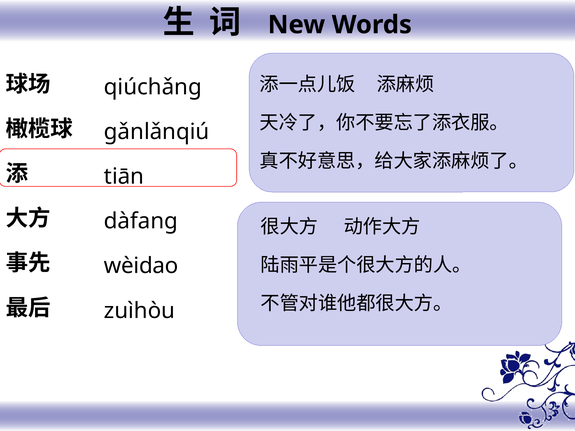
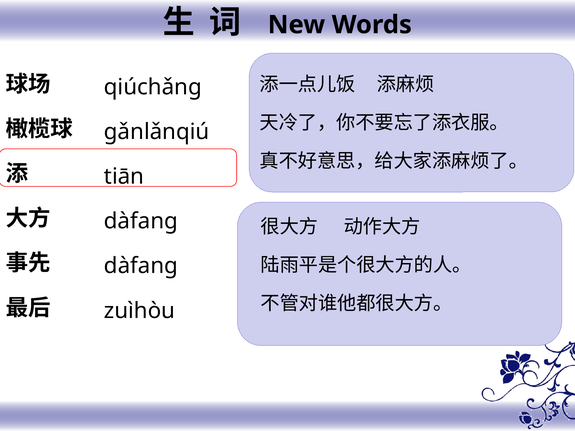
wèidao at (141, 266): wèidao -> dàfang
